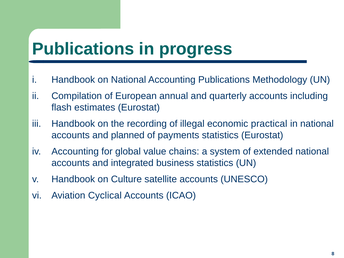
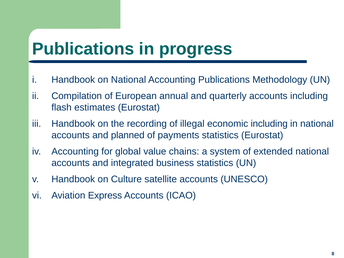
economic practical: practical -> including
Cyclical: Cyclical -> Express
